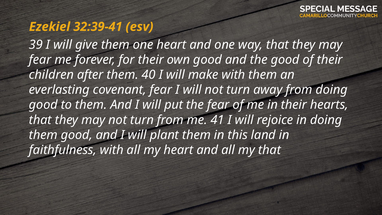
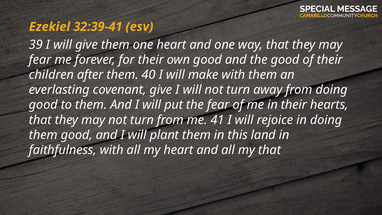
covenant fear: fear -> give
